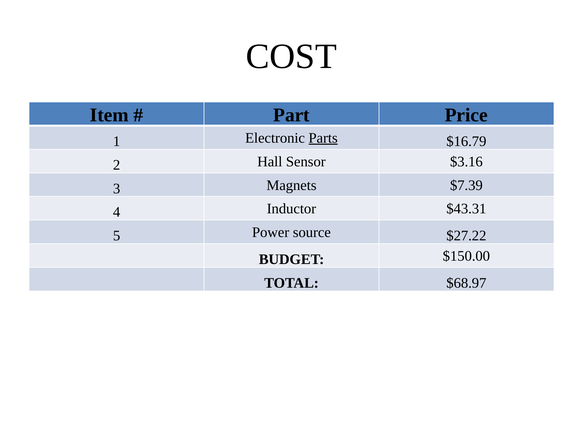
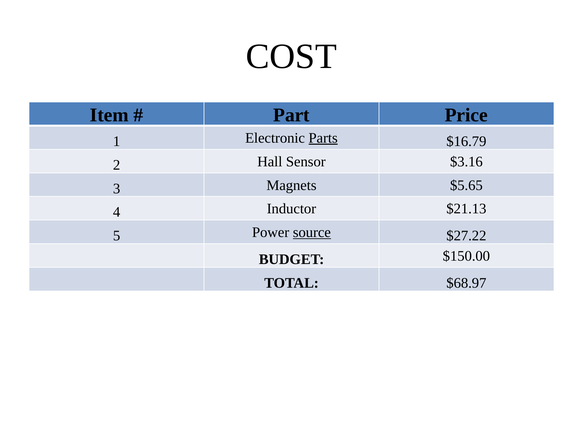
$7.39: $7.39 -> $5.65
$43.31: $43.31 -> $21.13
source underline: none -> present
